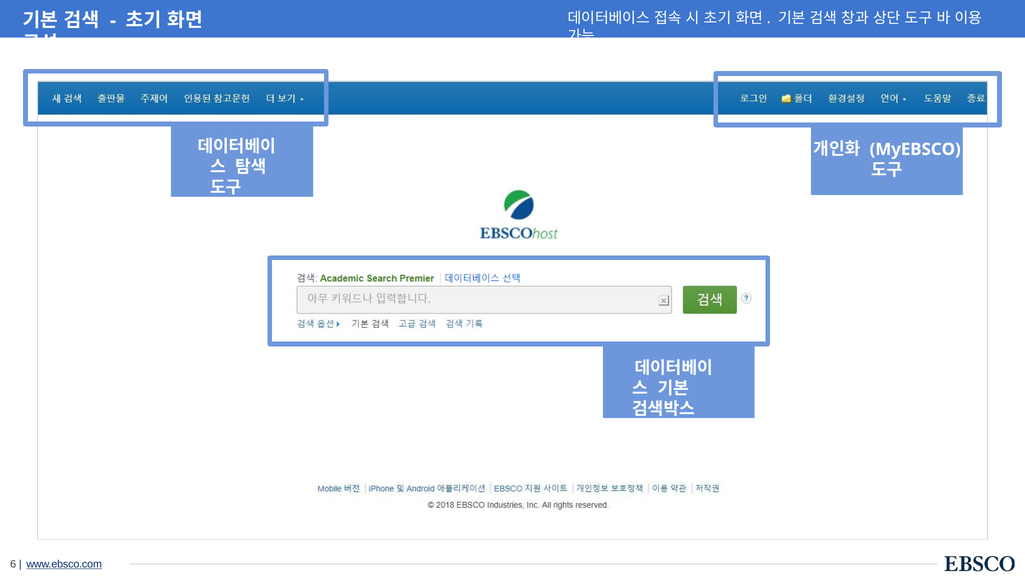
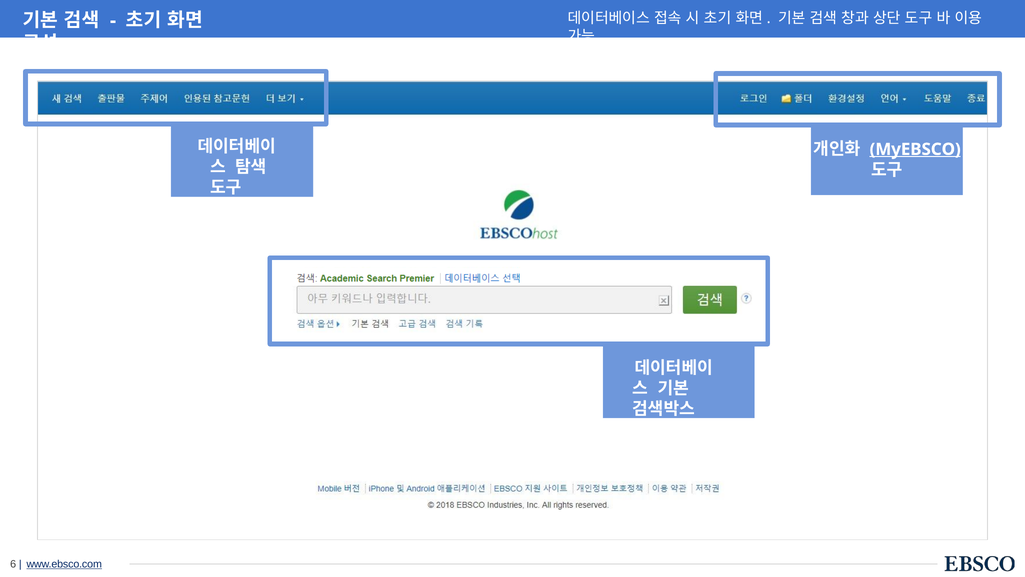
MyEBSCO underline: none -> present
